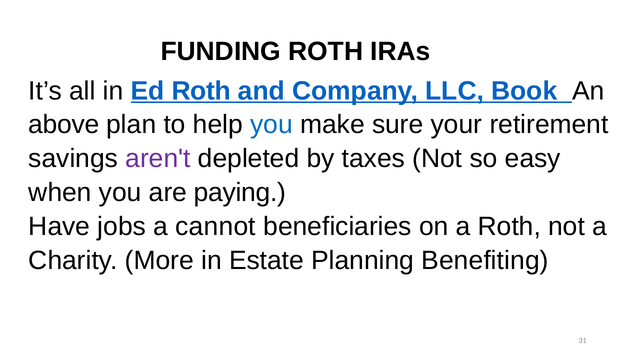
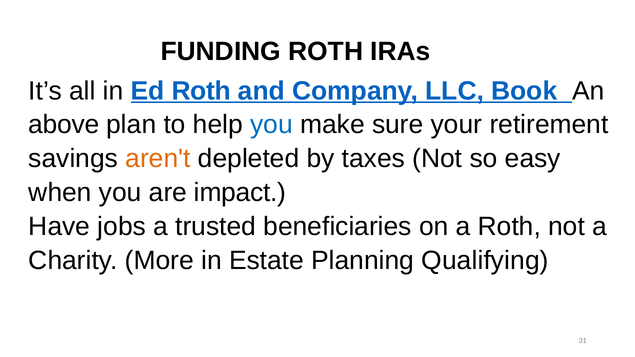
aren't colour: purple -> orange
paying: paying -> impact
cannot: cannot -> trusted
Benefiting: Benefiting -> Qualifying
